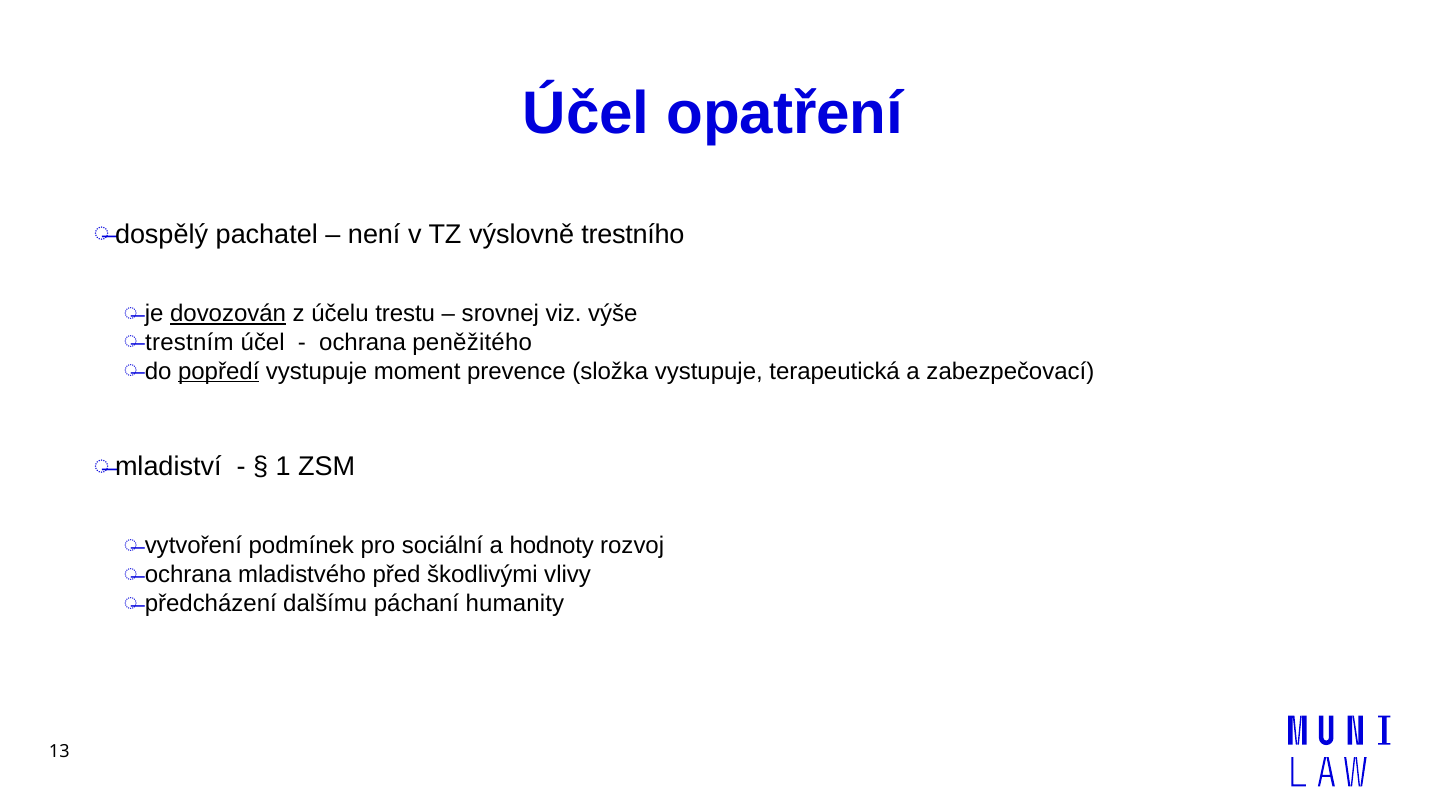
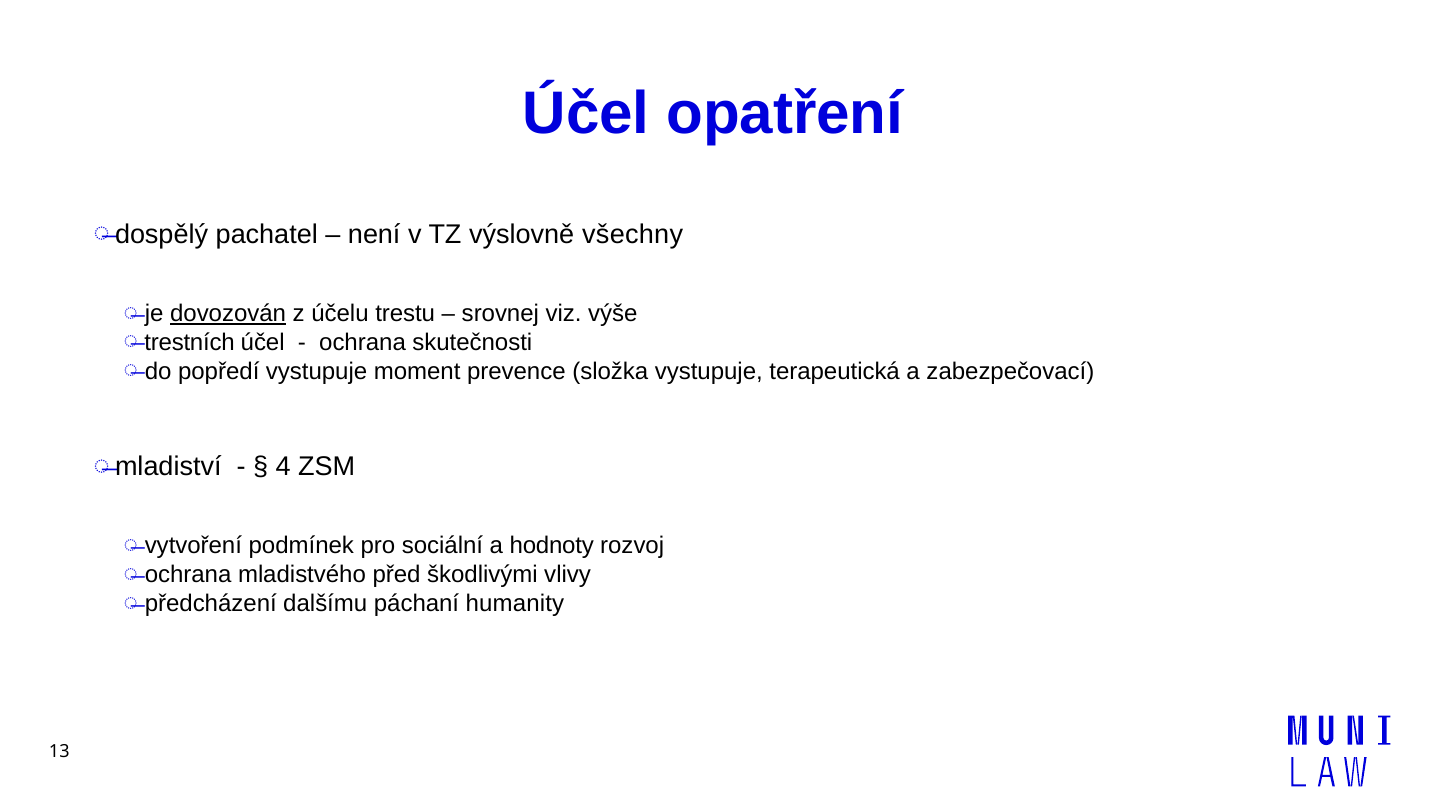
trestního: trestního -> všechny
trestním: trestním -> trestních
peněžitého: peněžitého -> skutečnosti
popředí underline: present -> none
1: 1 -> 4
